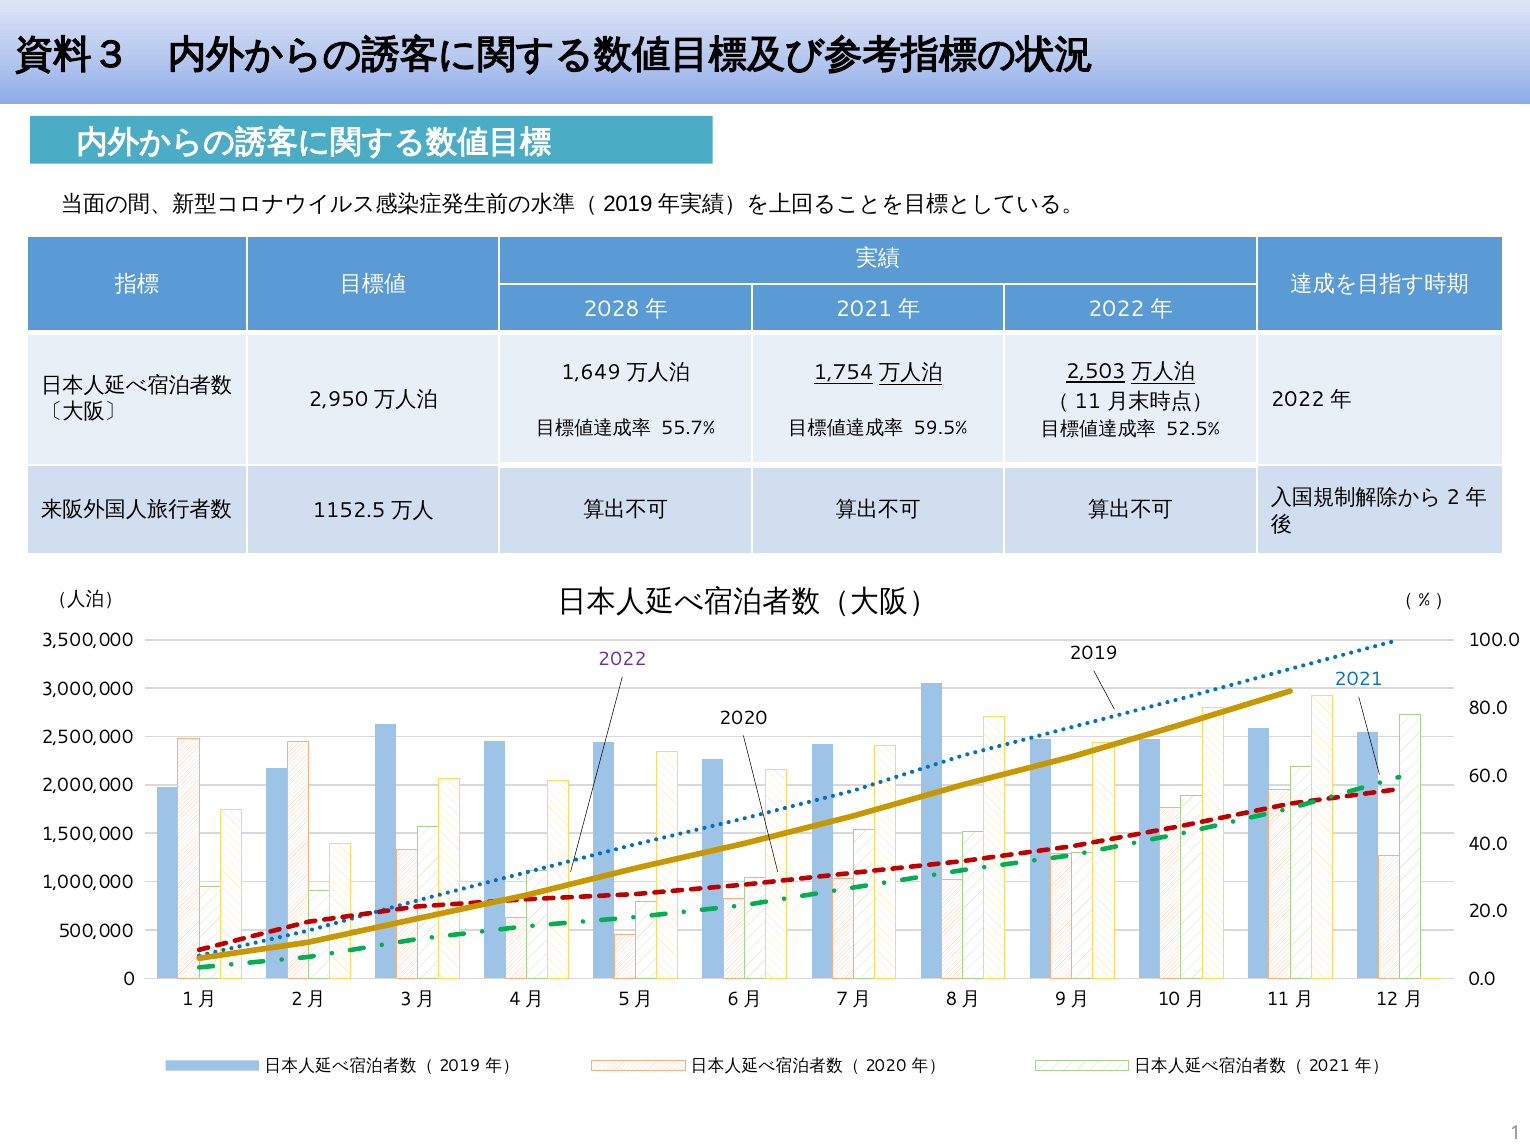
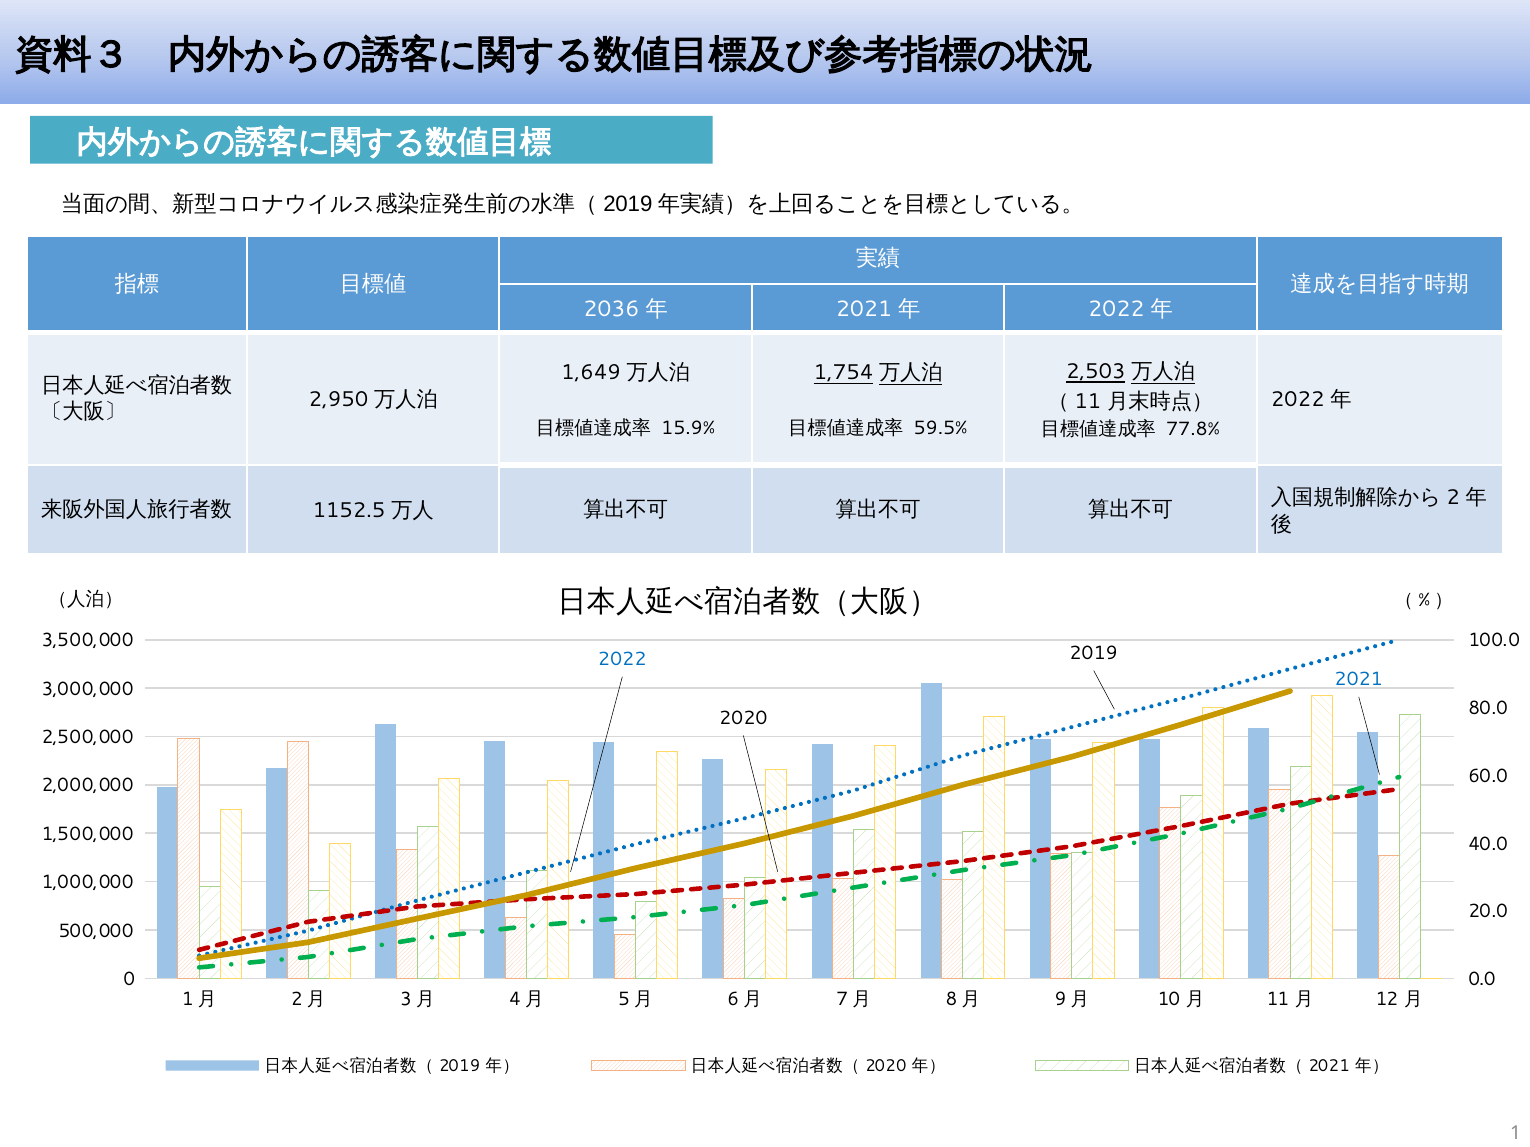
2028: 2028 -> 2036
55.7%: 55.7% -> 15.9%
52.5%: 52.5% -> 77.8%
2022 at (622, 659) colour: purple -> blue
